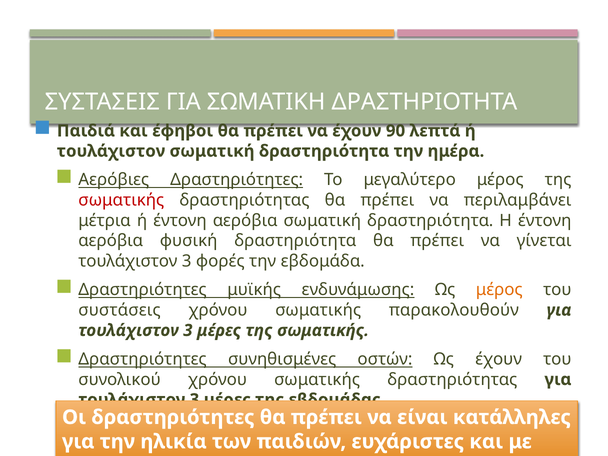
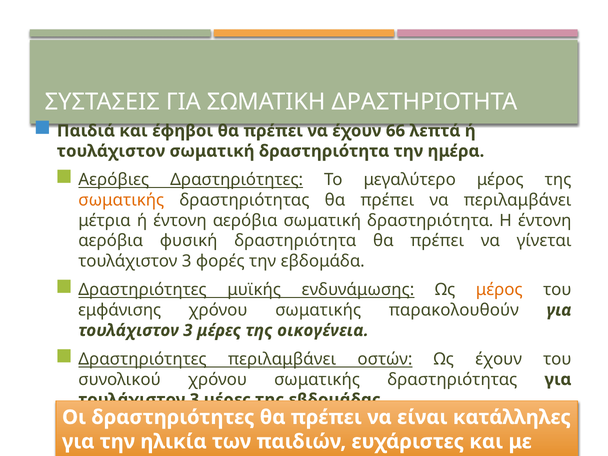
90: 90 -> 66
σωματικής at (121, 200) colour: red -> orange
συστάσεις: συστάσεις -> εμφάνισης
μέρες της σωματικής: σωματικής -> οικογένεια
Δραστηριότητες συνηθισμένες: συνηθισμένες -> περιλαμβάνει
